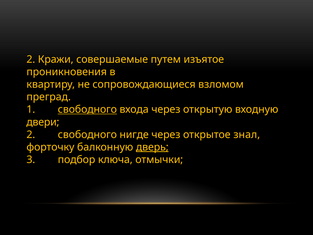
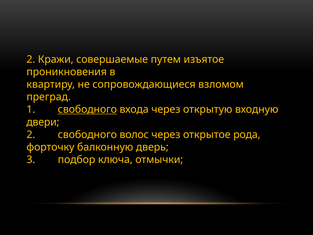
нигде: нигде -> волос
знал: знал -> рода
дверь underline: present -> none
